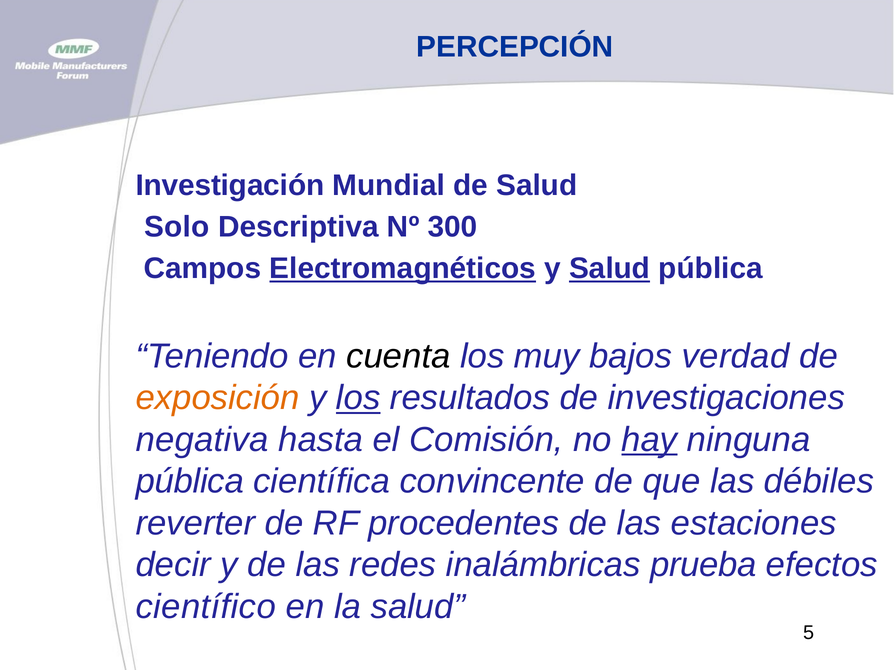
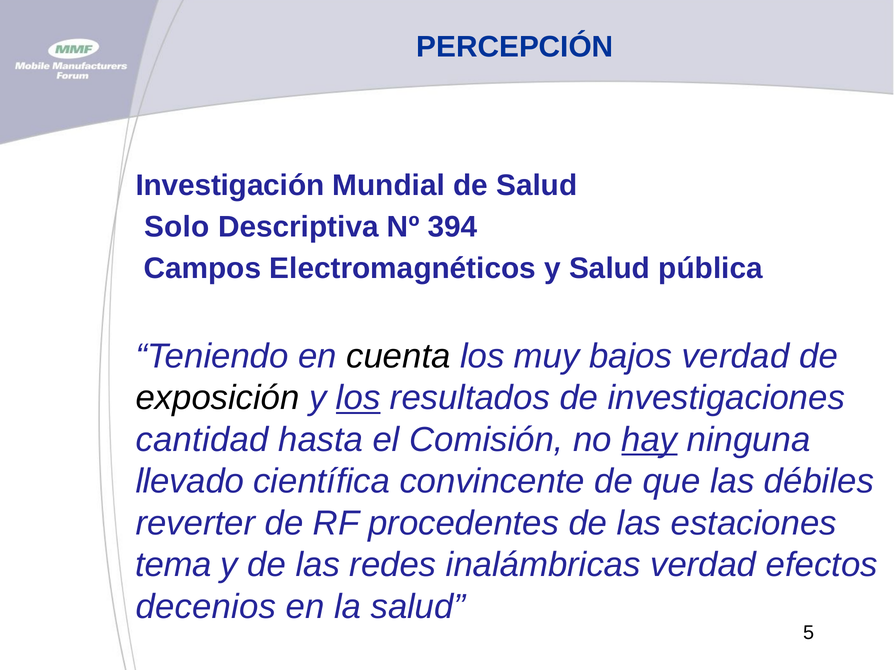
300: 300 -> 394
Electromagnéticos underline: present -> none
Salud at (610, 269) underline: present -> none
exposición colour: orange -> black
negativa: negativa -> cantidad
pública at (190, 482): pública -> llevado
decir: decir -> tema
inalámbricas prueba: prueba -> verdad
científico: científico -> decenios
